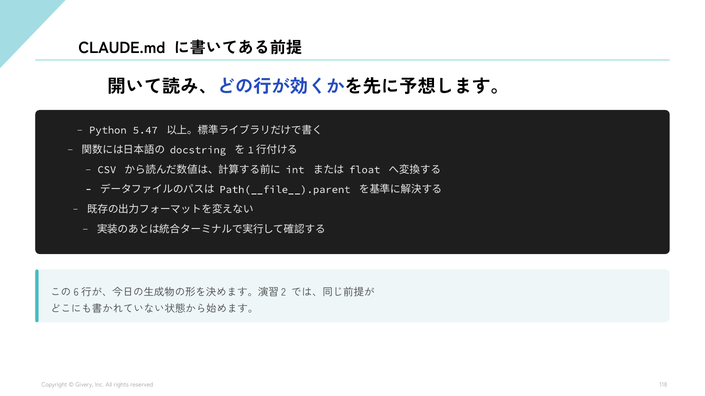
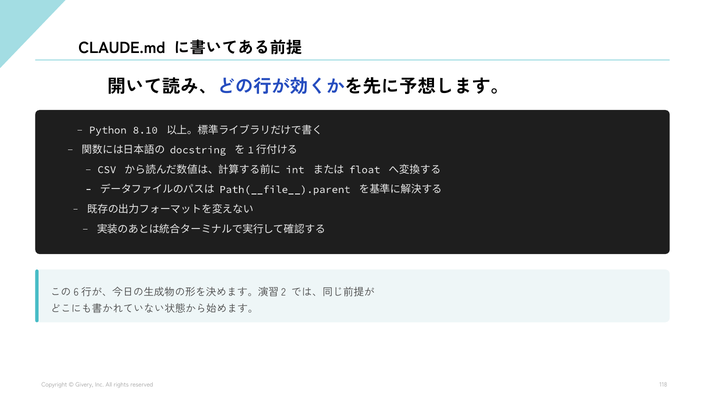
5.47: 5.47 -> 8.10
